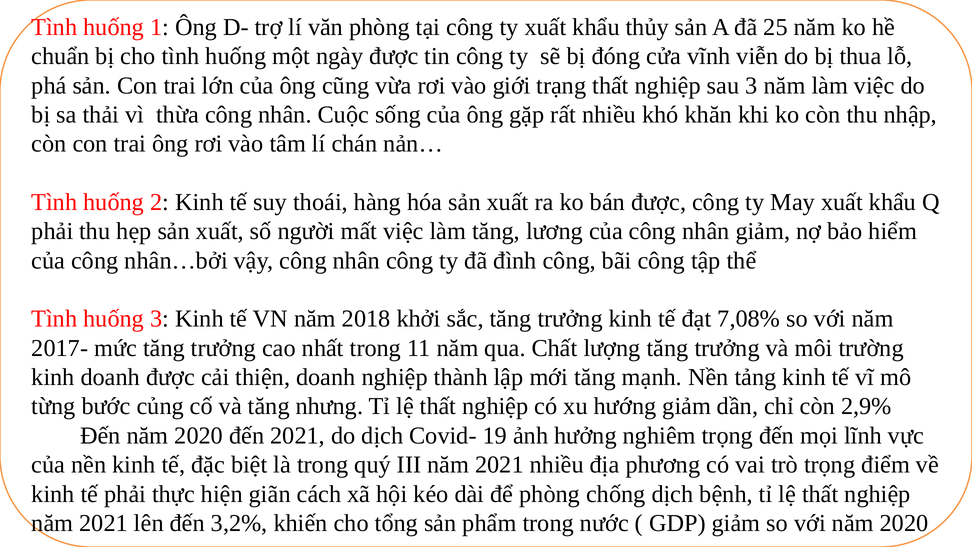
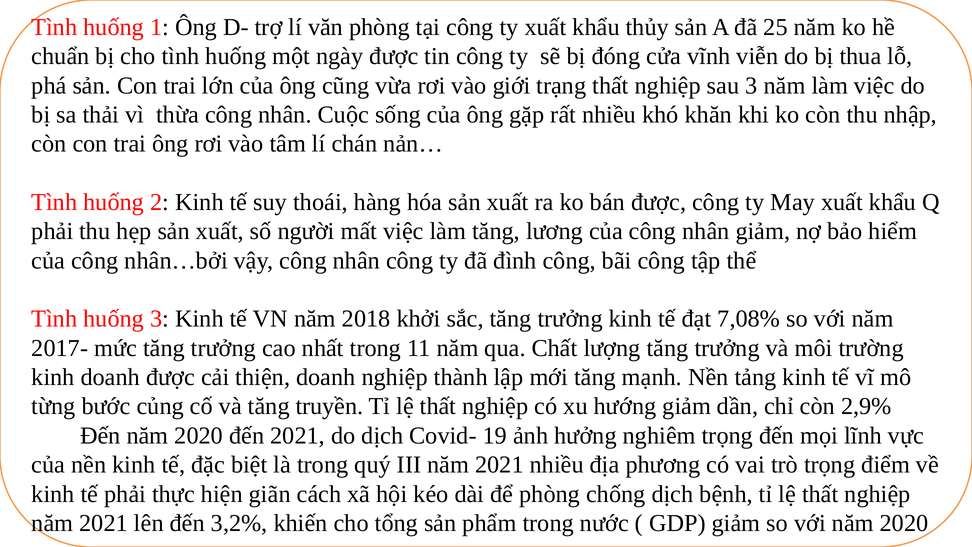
nhưng: nhưng -> truyền
